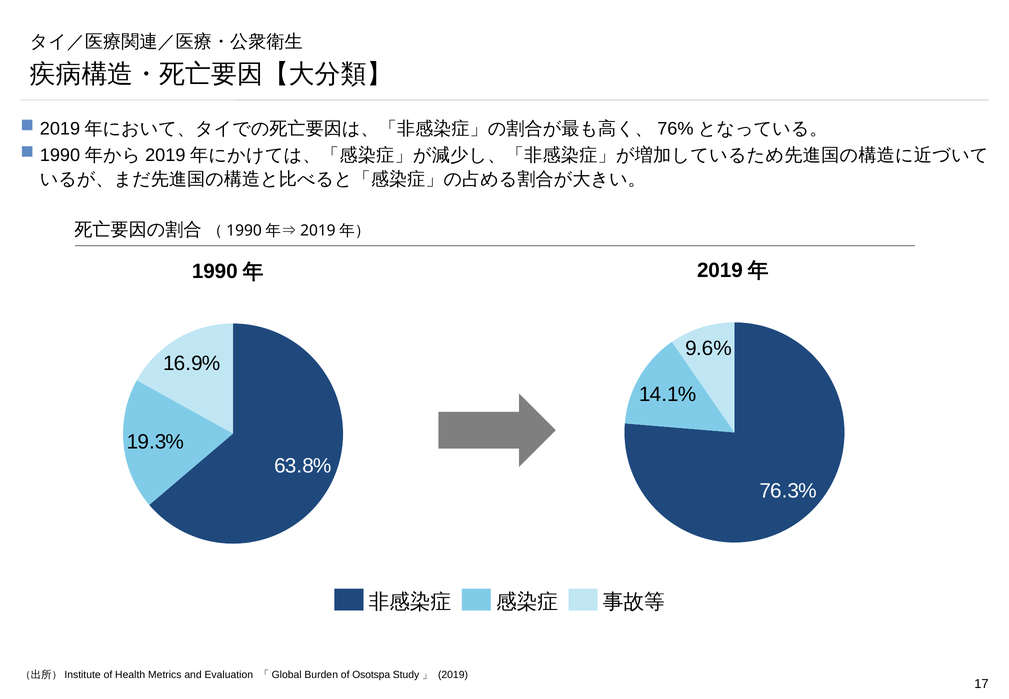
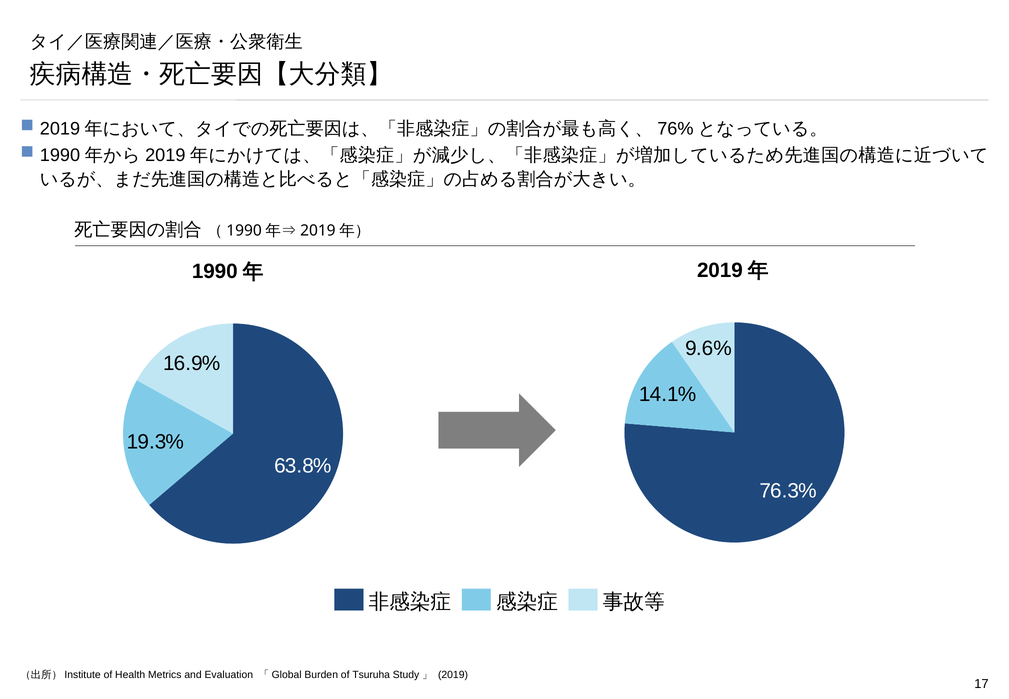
Osotspa: Osotspa -> Tsuruha
